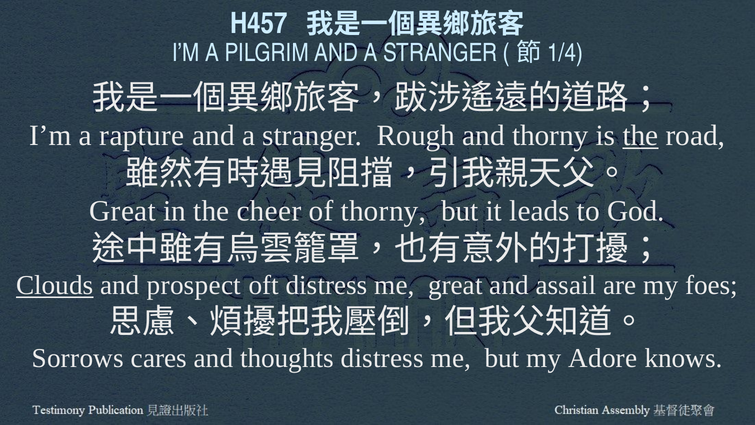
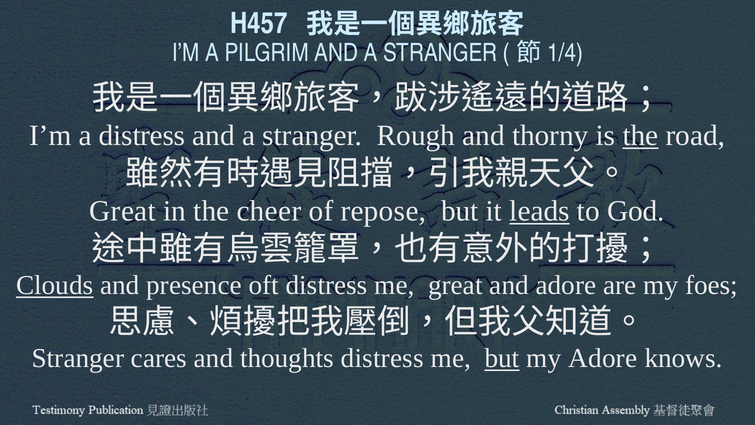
a rapture: rapture -> distress
of thorny: thorny -> repose
leads underline: none -> present
prospect: prospect -> presence
and assail: assail -> adore
Sorrows at (78, 358): Sorrows -> Stranger
but at (502, 358) underline: none -> present
